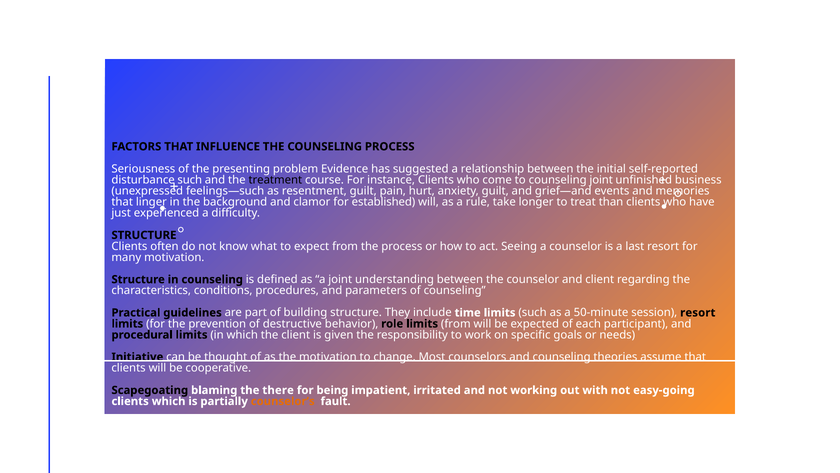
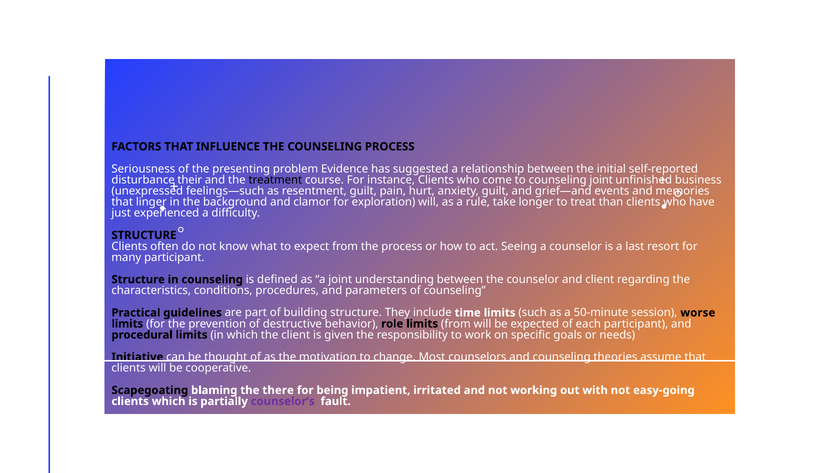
disturbance such: such -> their
established: established -> exploration
many motivation: motivation -> participant
session resort: resort -> worse
counselor’s colour: orange -> purple
